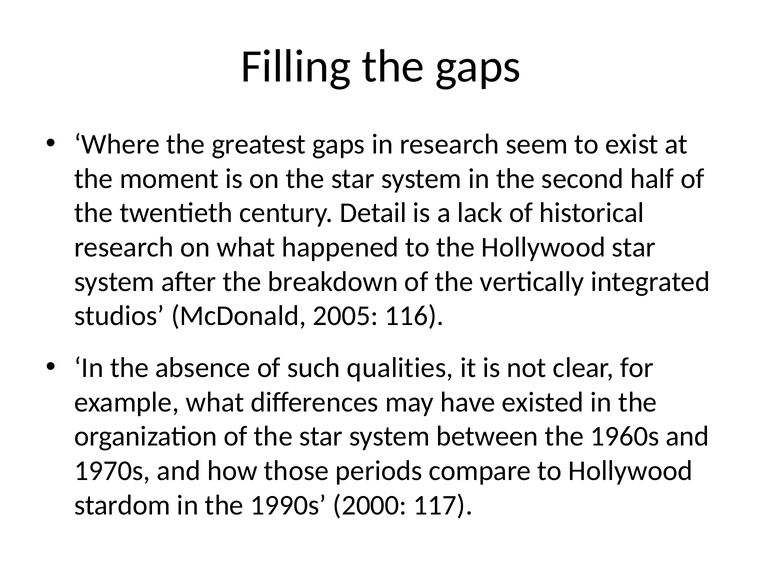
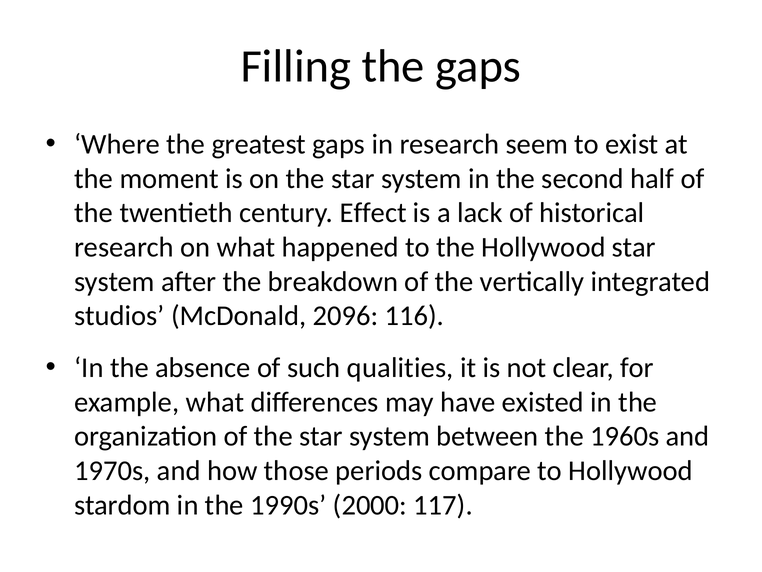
Detail: Detail -> Effect
2005: 2005 -> 2096
